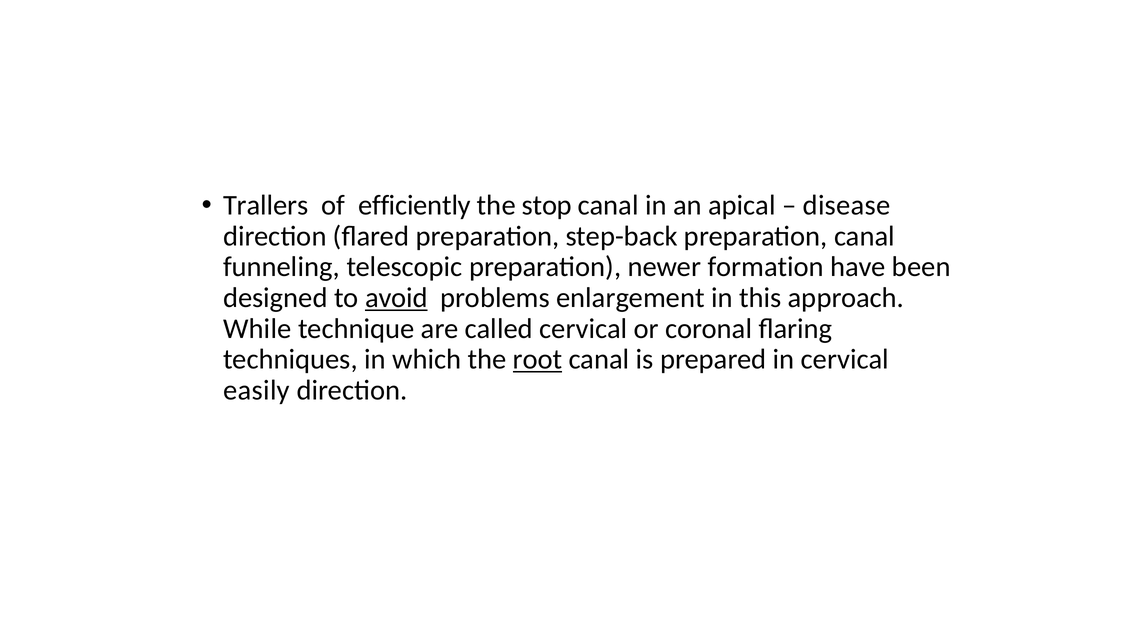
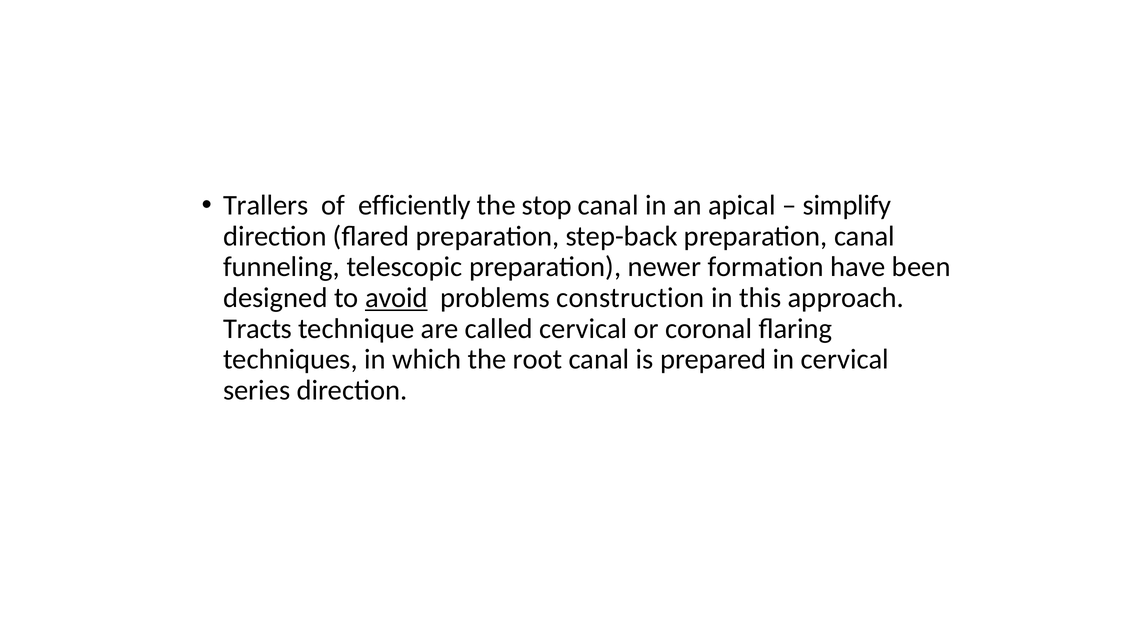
disease: disease -> simplify
enlargement: enlargement -> construction
While: While -> Tracts
root underline: present -> none
easily: easily -> series
